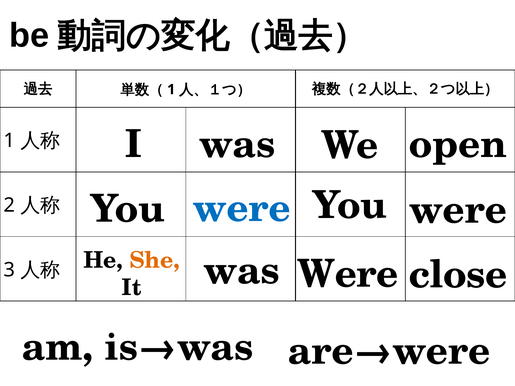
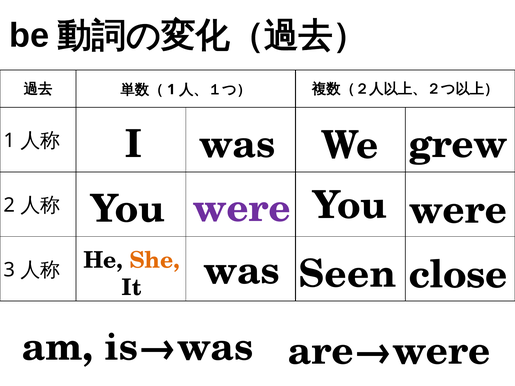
open: open -> grew
were at (242, 209) colour: blue -> purple
Were at (348, 274): Were -> Seen
